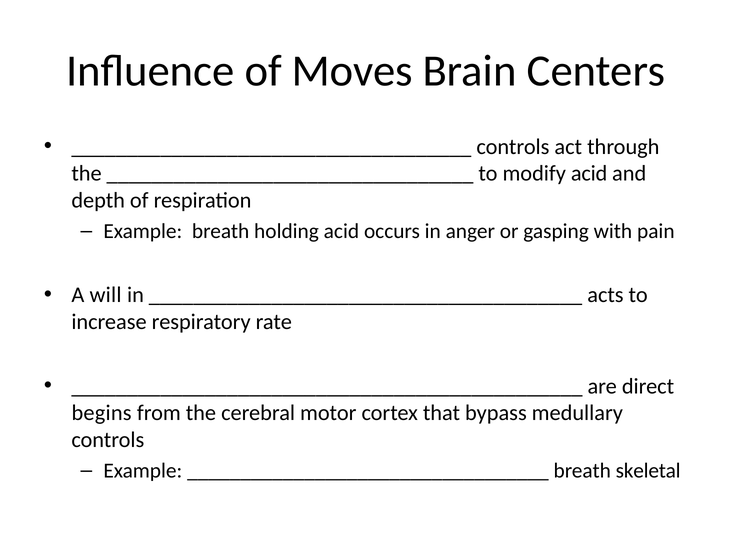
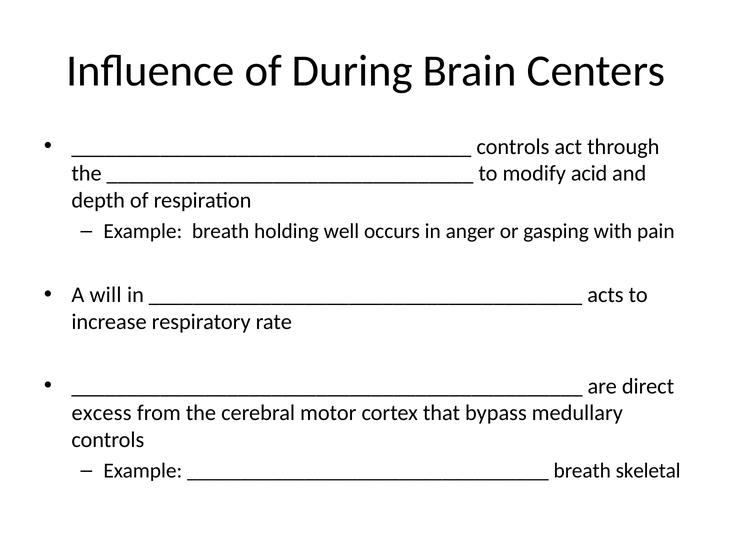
Moves: Moves -> During
holding acid: acid -> well
begins: begins -> excess
